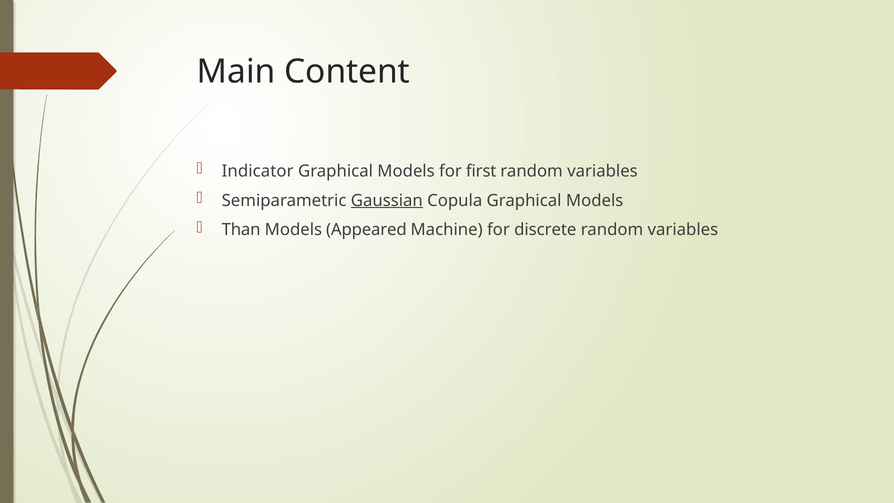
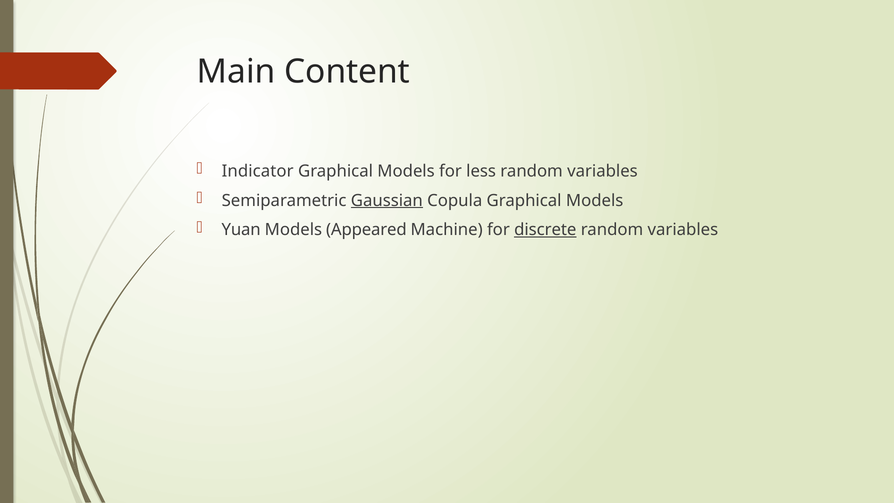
first: first -> less
Than: Than -> Yuan
discrete underline: none -> present
